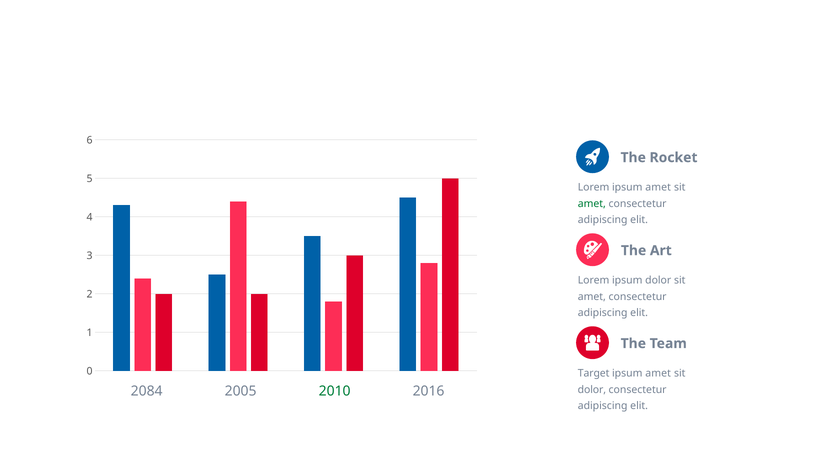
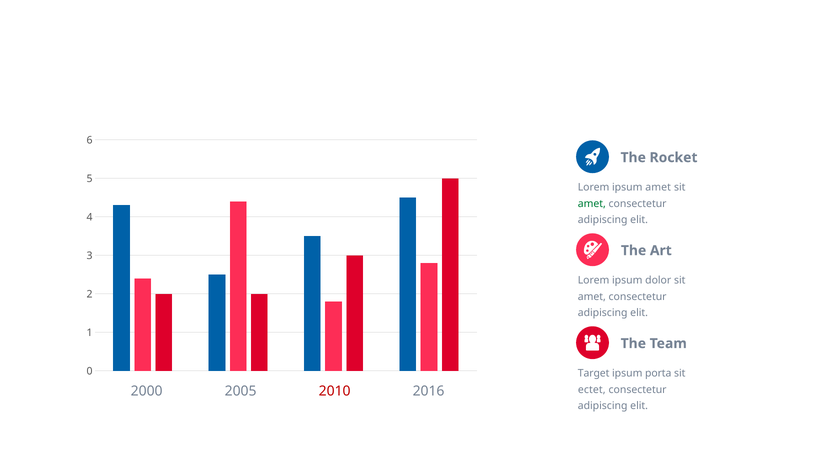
amet at (658, 374): amet -> porta
dolor at (592, 390): dolor -> ectet
2084: 2084 -> 2000
2010 colour: green -> red
